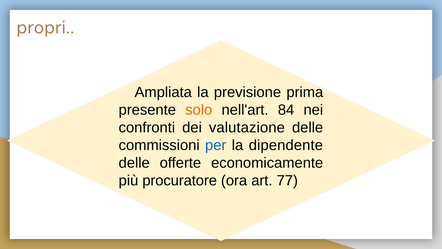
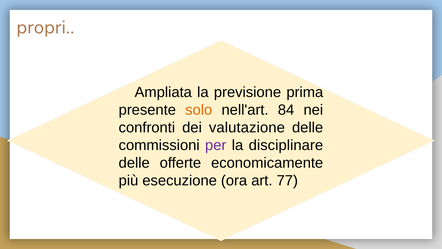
per colour: blue -> purple
dipendente: dipendente -> disciplinare
procuratore: procuratore -> esecuzione
